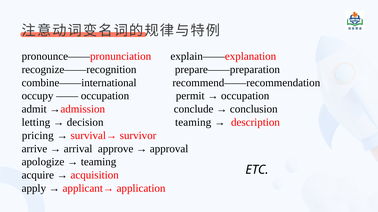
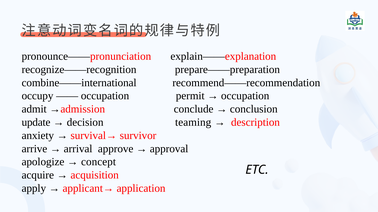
letting: letting -> update
pricing: pricing -> anxiety
teaming at (99, 162): teaming -> concept
